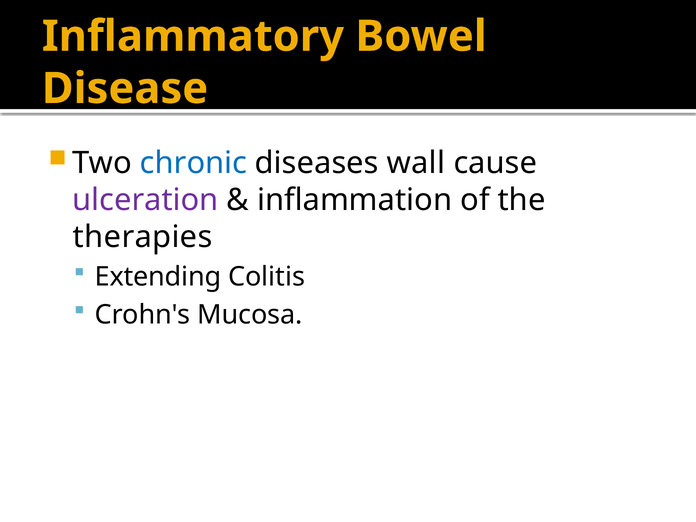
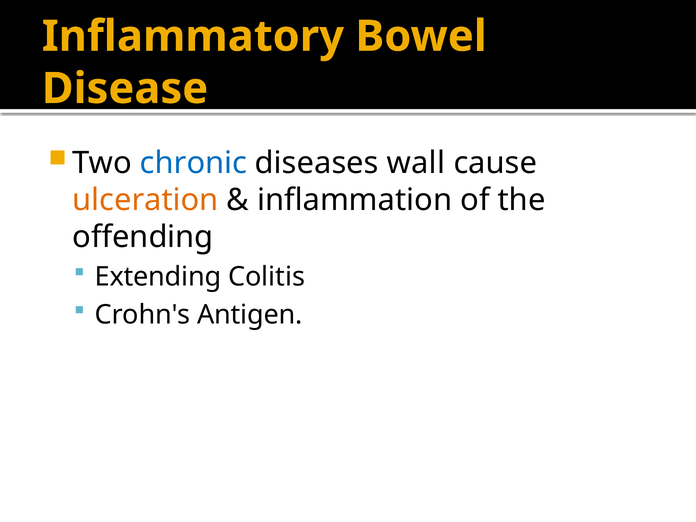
ulceration colour: purple -> orange
therapies: therapies -> offending
Mucosa: Mucosa -> Antigen
